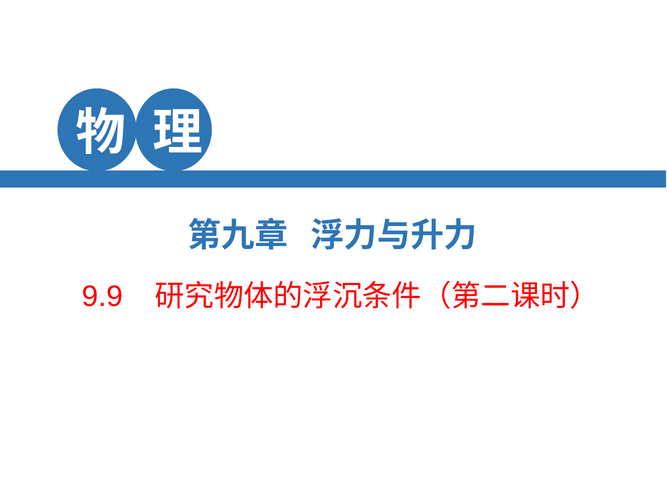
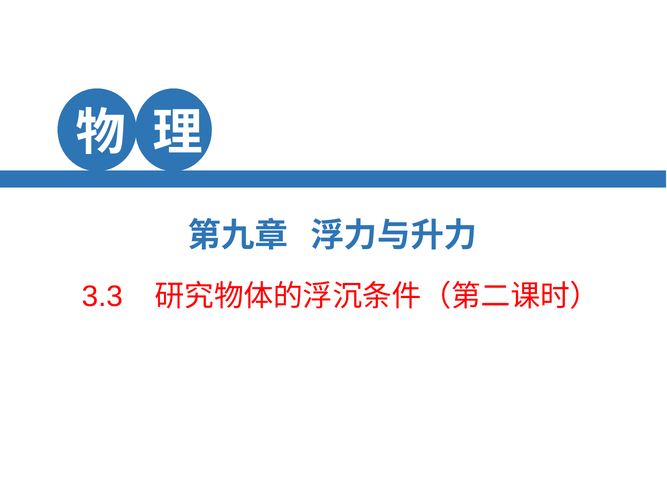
9.9: 9.9 -> 3.3
